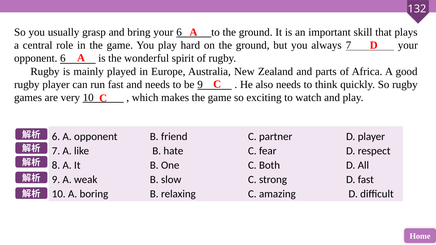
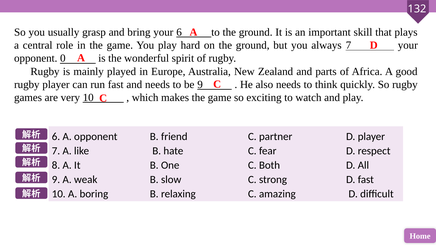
opponent 6: 6 -> 0
